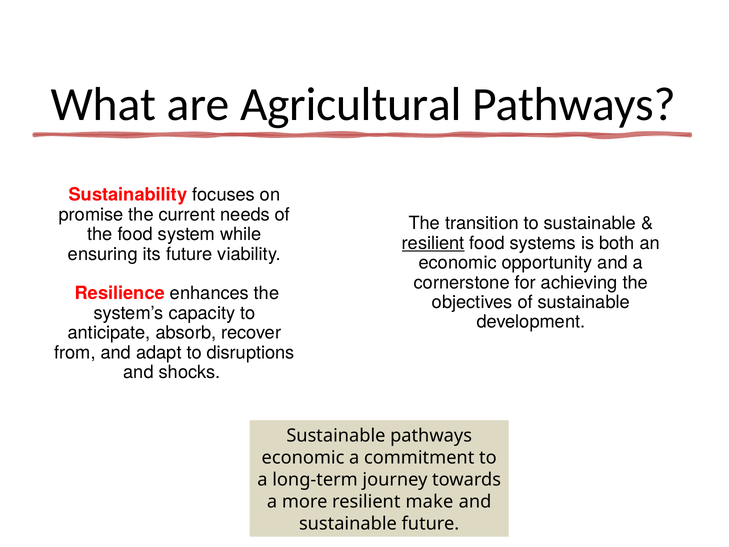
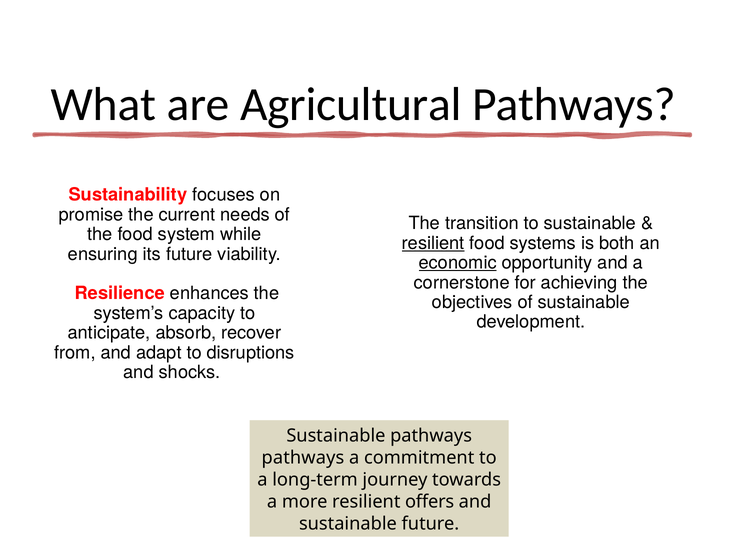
economic at (458, 263) underline: none -> present
economic at (303, 458): economic -> pathways
make: make -> offers
